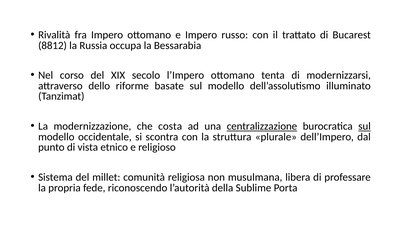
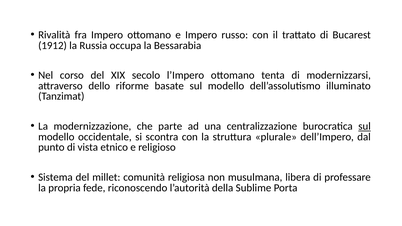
8812: 8812 -> 1912
costa: costa -> parte
centralizzazione underline: present -> none
